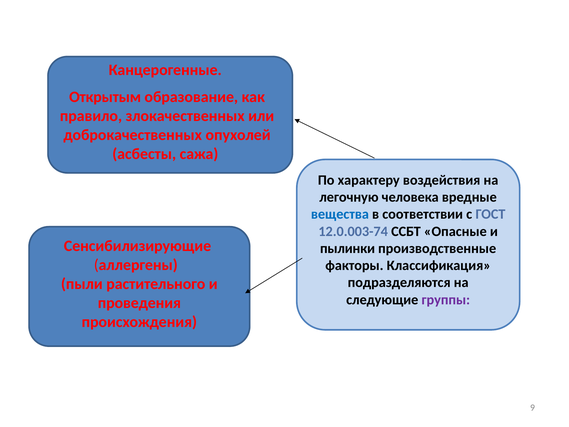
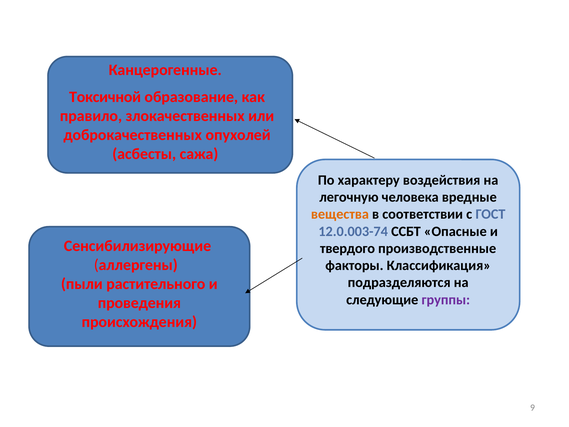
Открытым: Открытым -> Токсичной
вещества colour: blue -> orange
пылинки: пылинки -> твердого
